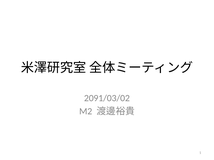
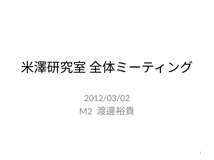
2091/03/02: 2091/03/02 -> 2012/03/02
